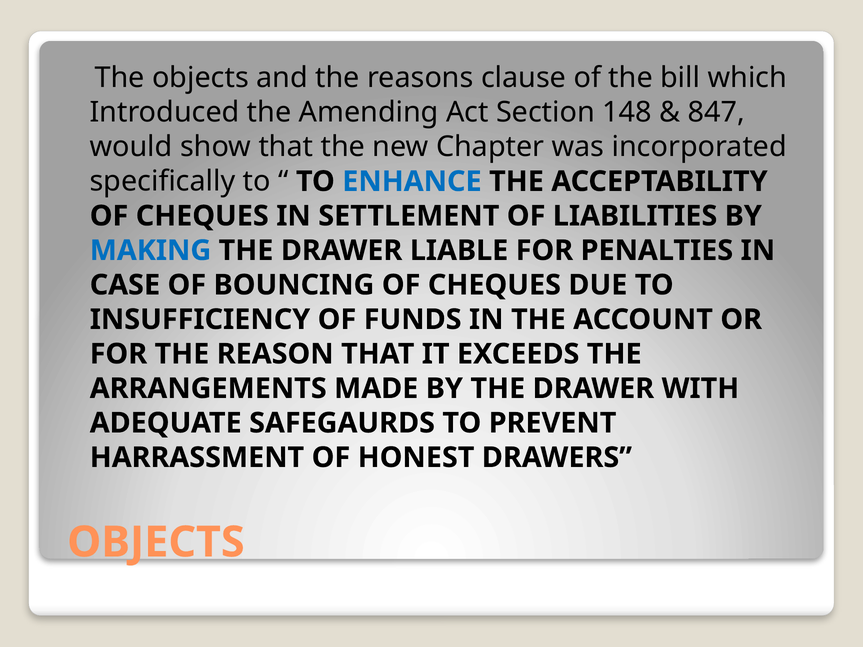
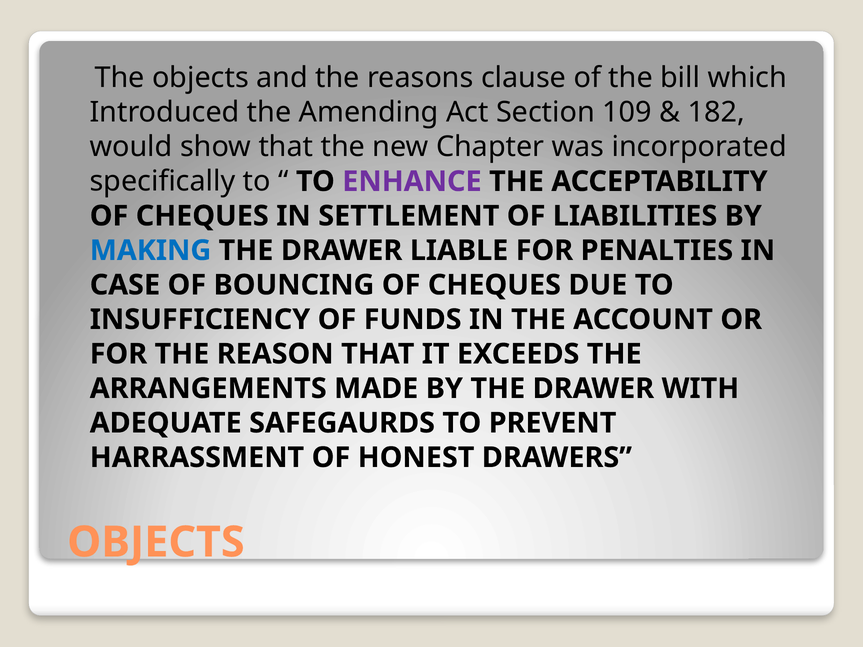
148: 148 -> 109
847: 847 -> 182
ENHANCE colour: blue -> purple
